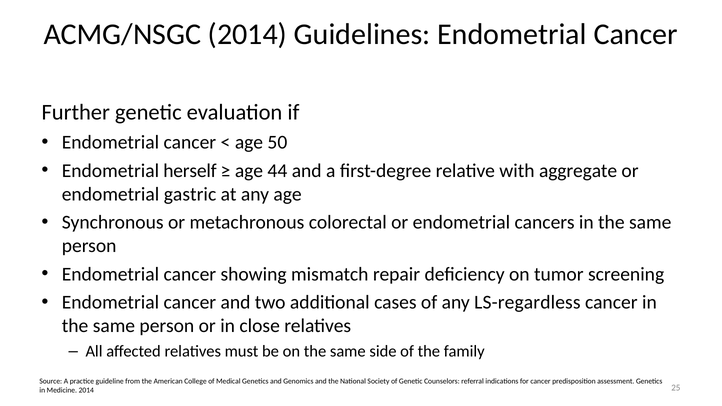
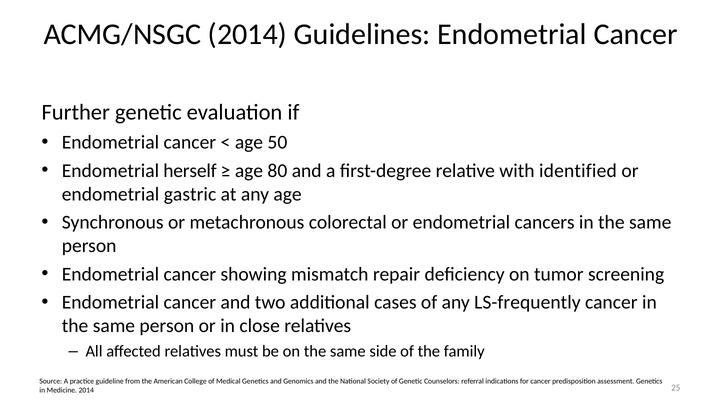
44: 44 -> 80
aggregate: aggregate -> identified
LS-regardless: LS-regardless -> LS-frequently
